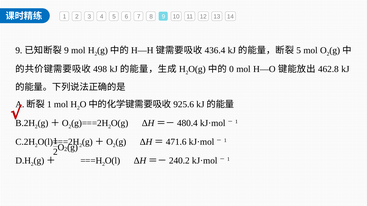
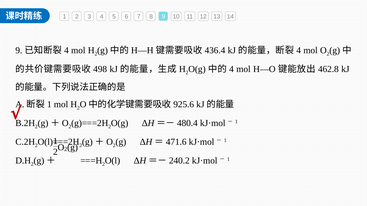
9 at (66, 50): 9 -> 4
5 at (299, 50): 5 -> 4
0 at (231, 69): 0 -> 4
